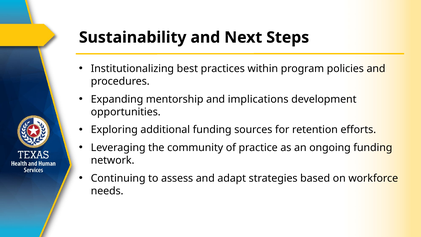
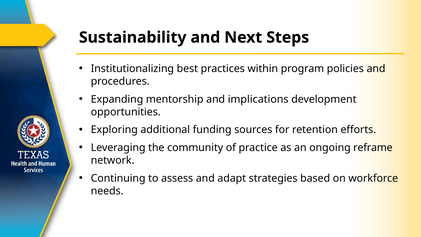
ongoing funding: funding -> reframe
